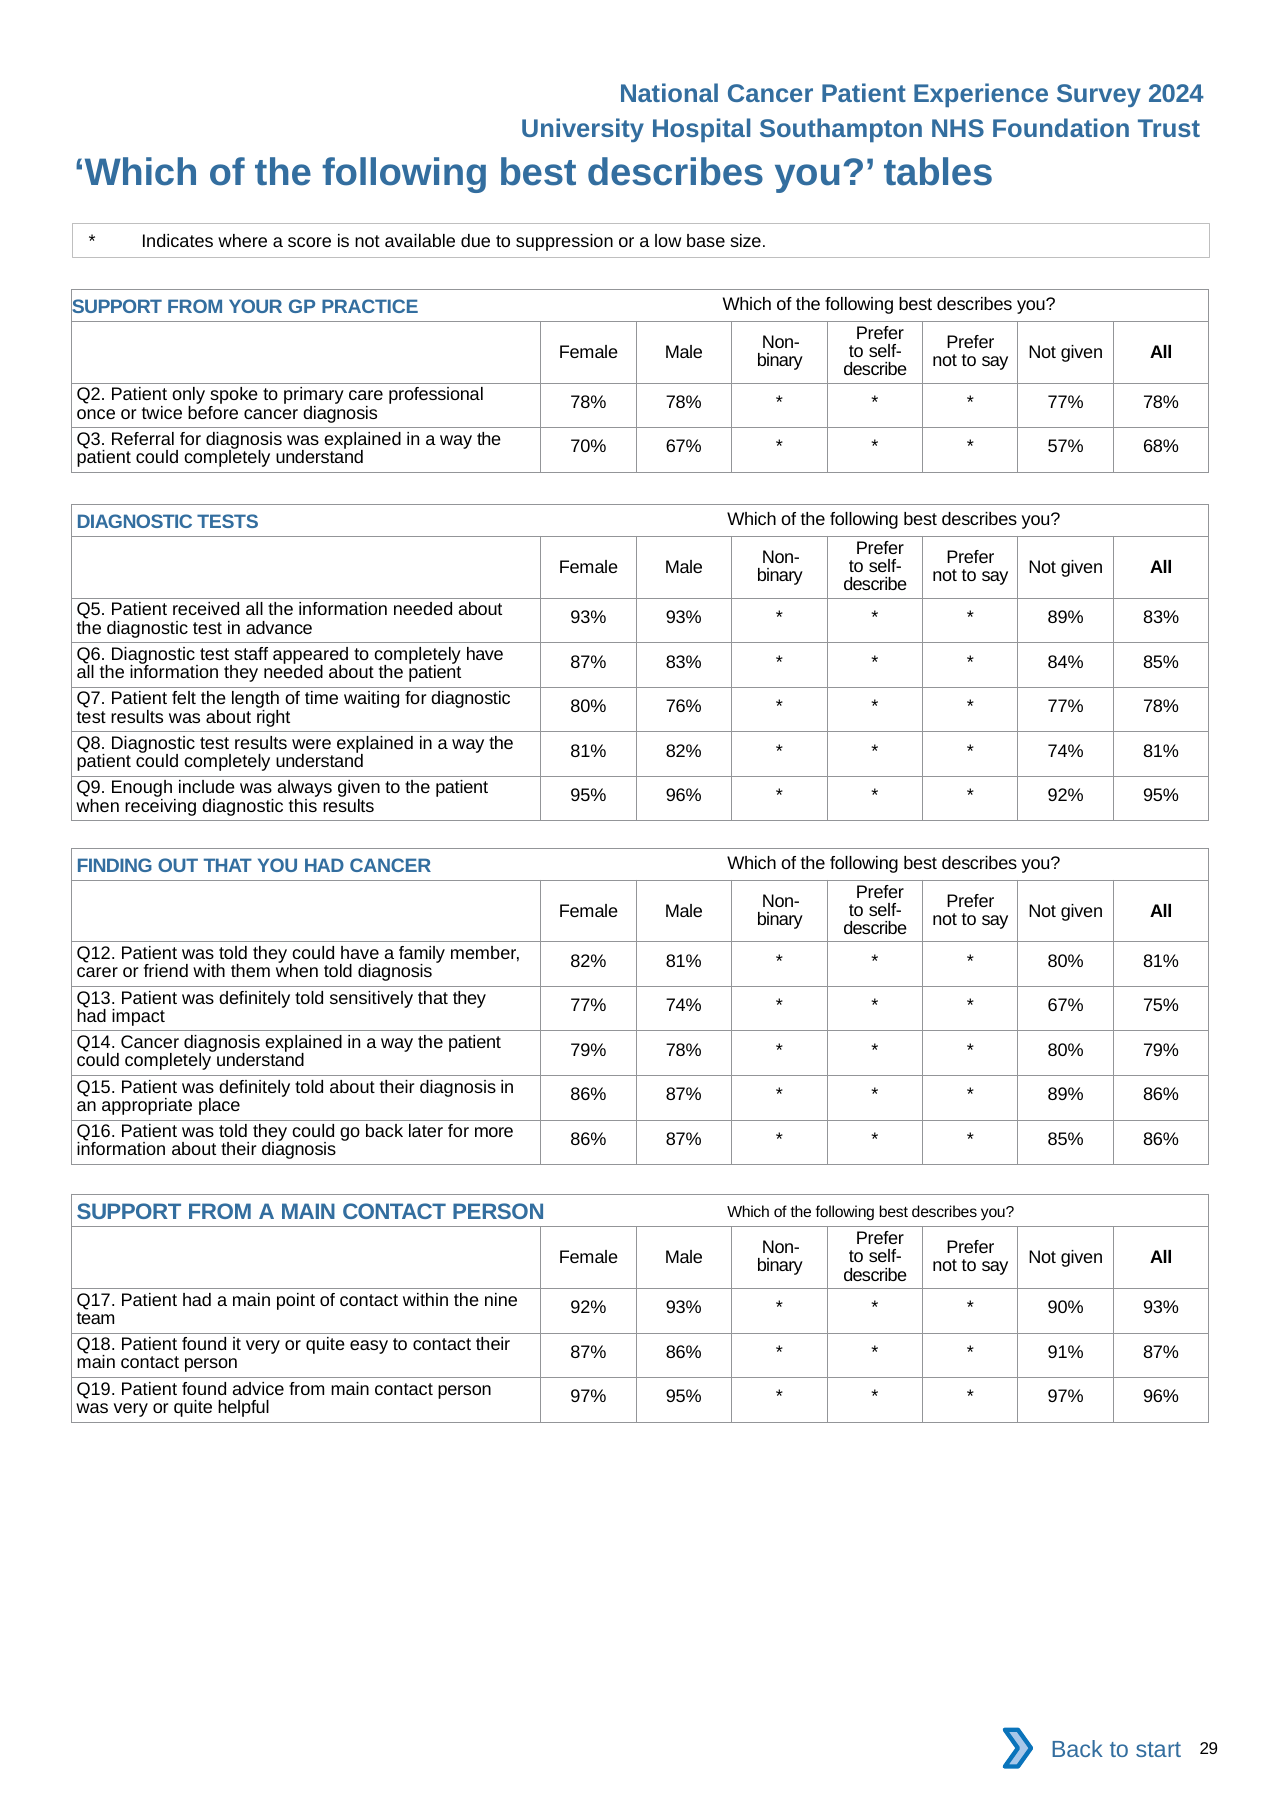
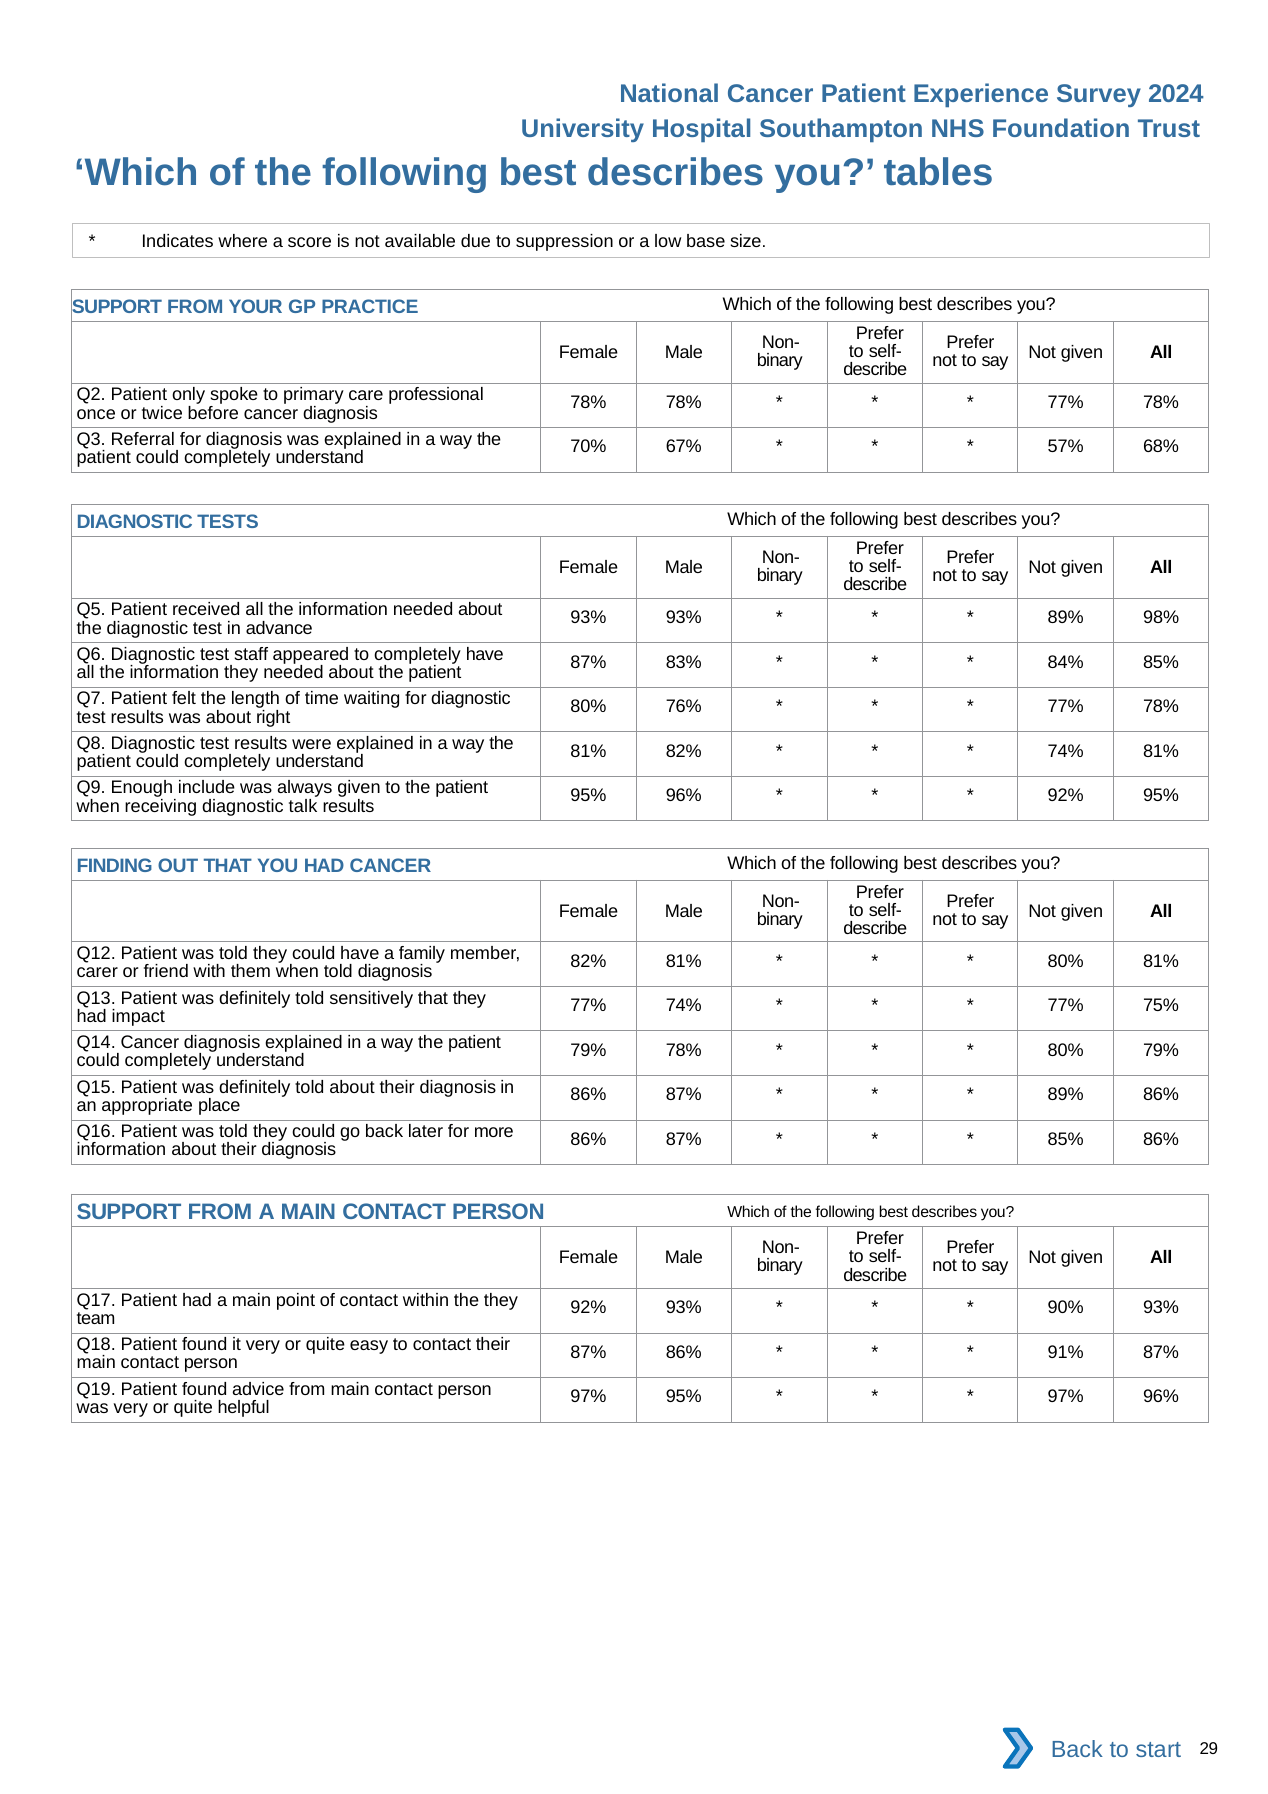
89% 83%: 83% -> 98%
this: this -> talk
67% at (1066, 1006): 67% -> 77%
the nine: nine -> they
